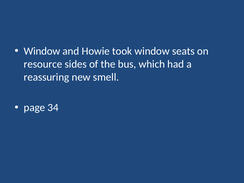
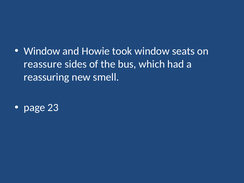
resource: resource -> reassure
34: 34 -> 23
